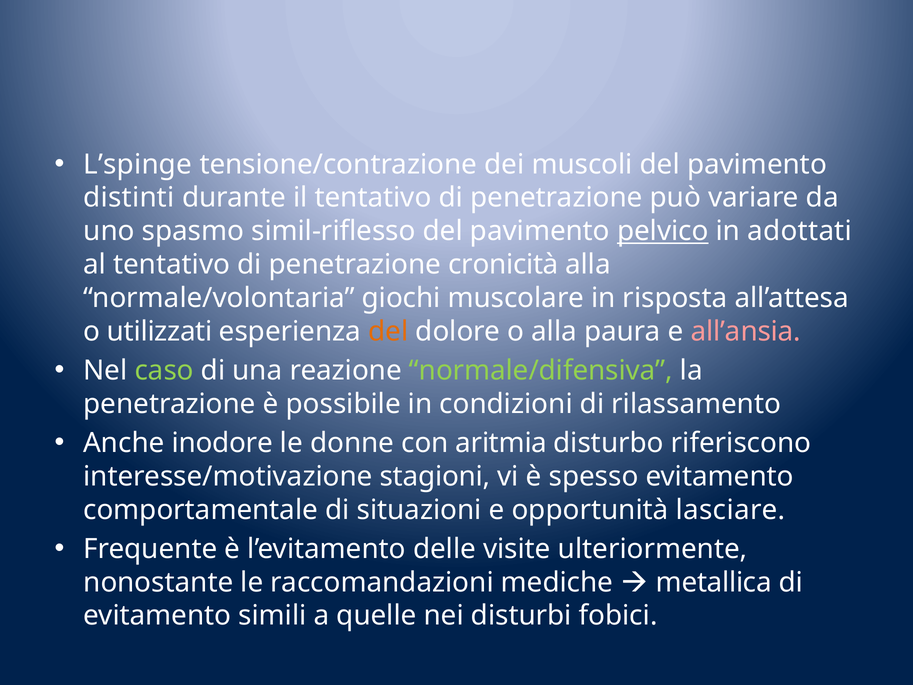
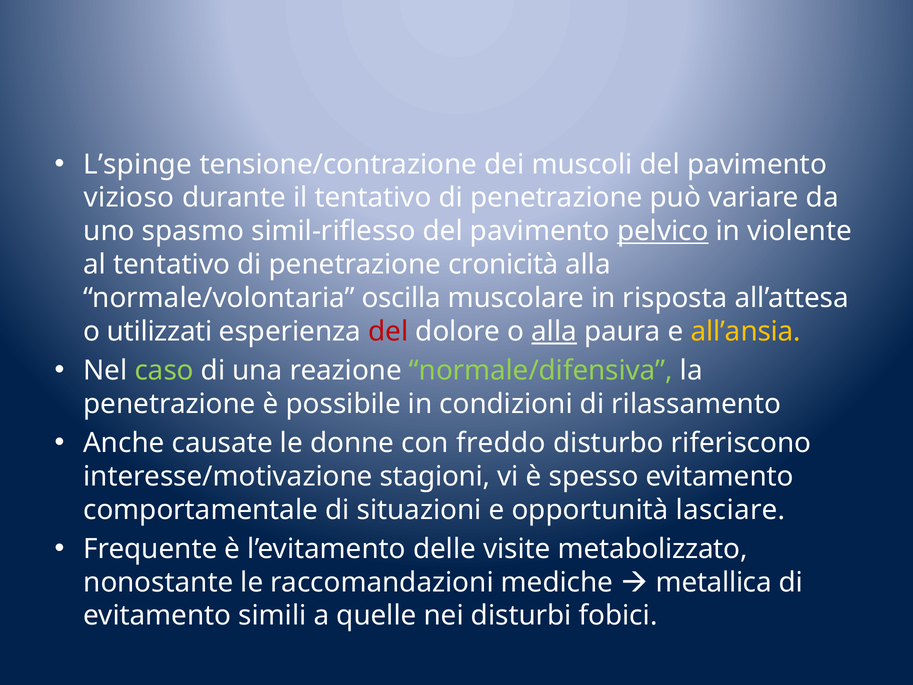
distinti: distinti -> vizioso
adottati: adottati -> violente
giochi: giochi -> oscilla
del at (388, 331) colour: orange -> red
alla at (554, 331) underline: none -> present
all’ansia colour: pink -> yellow
inodore: inodore -> causate
aritmia: aritmia -> freddo
ulteriormente: ulteriormente -> metabolizzato
